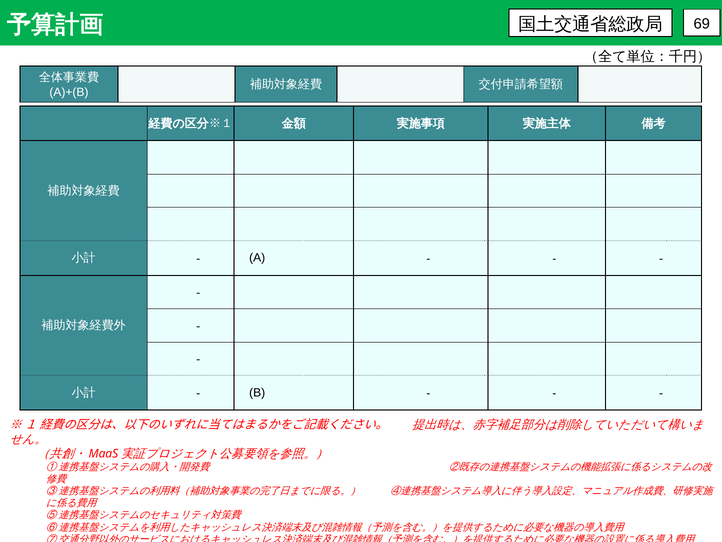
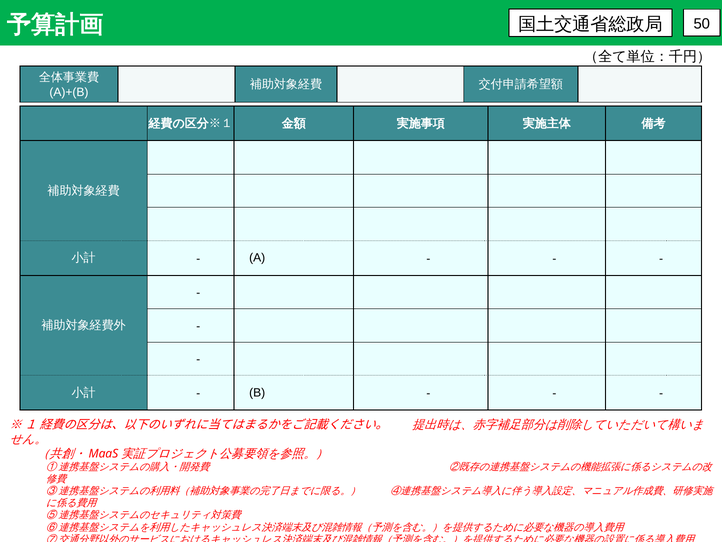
69: 69 -> 50
